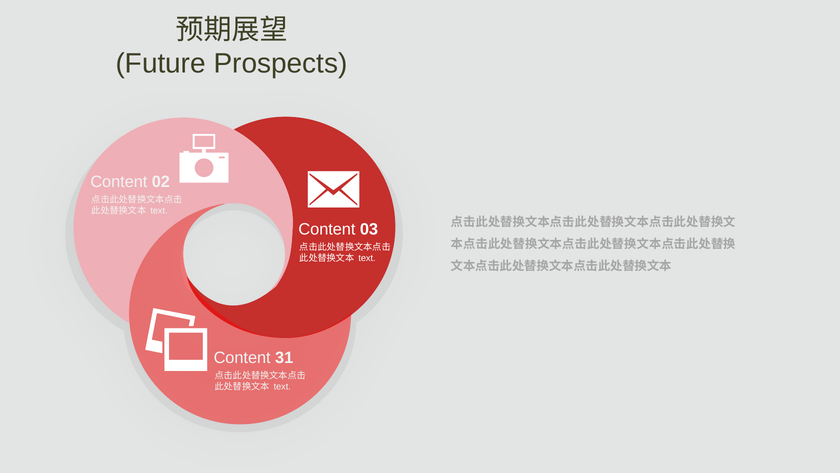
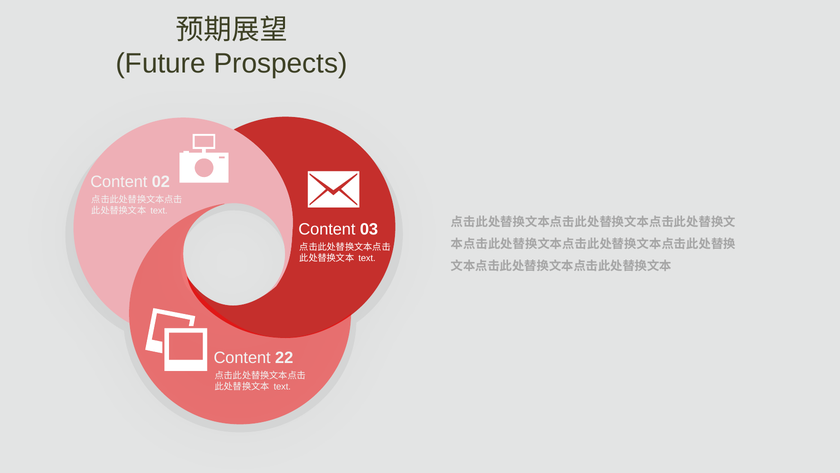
31: 31 -> 22
